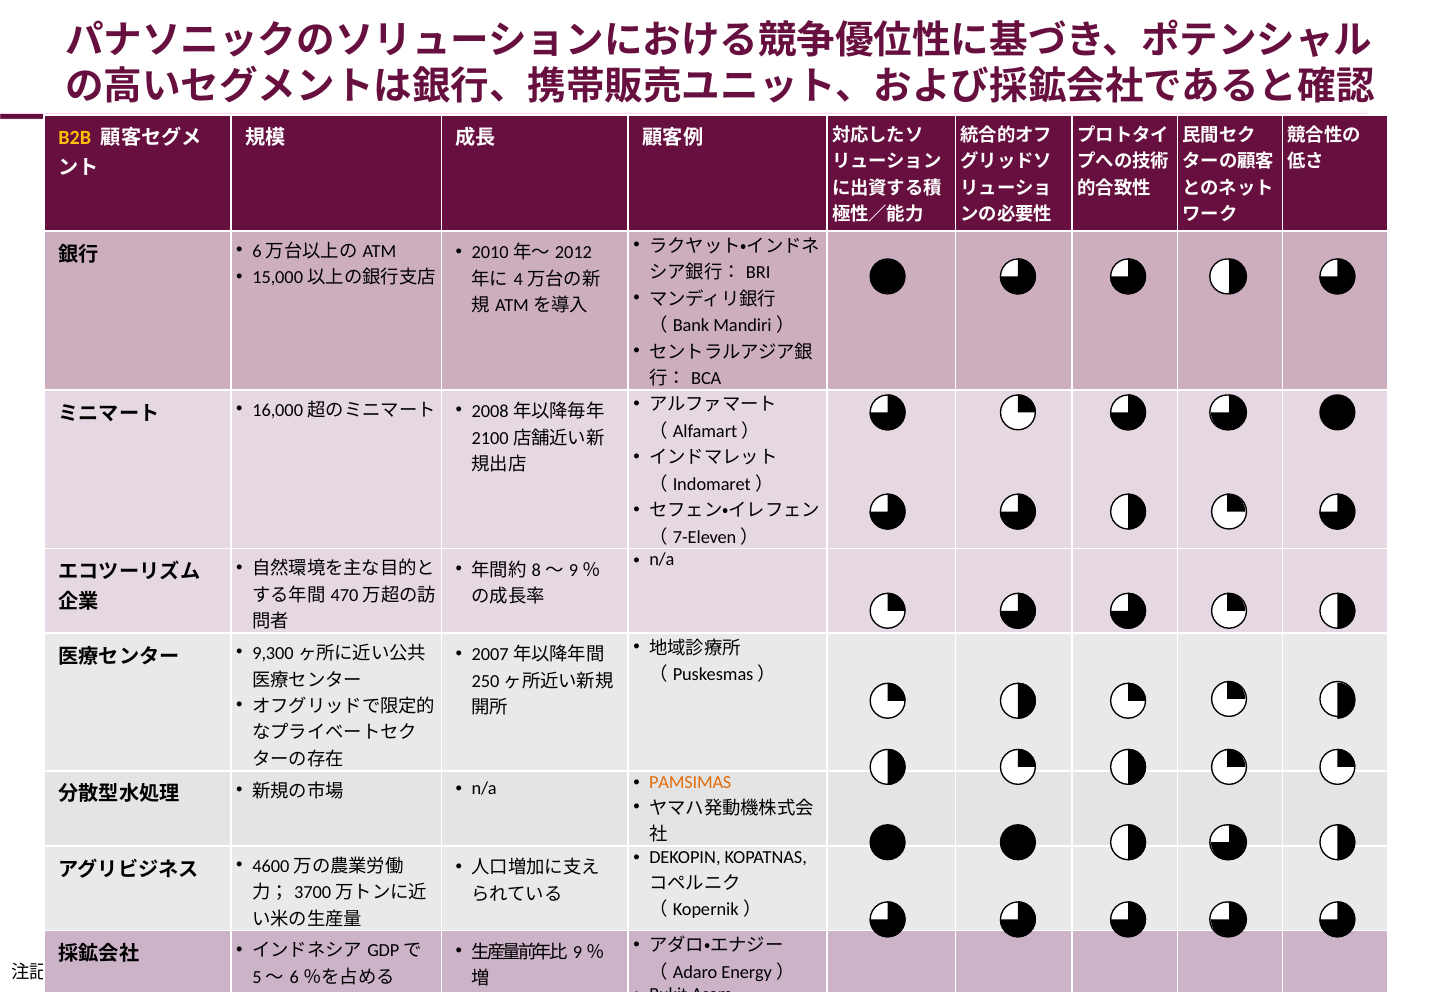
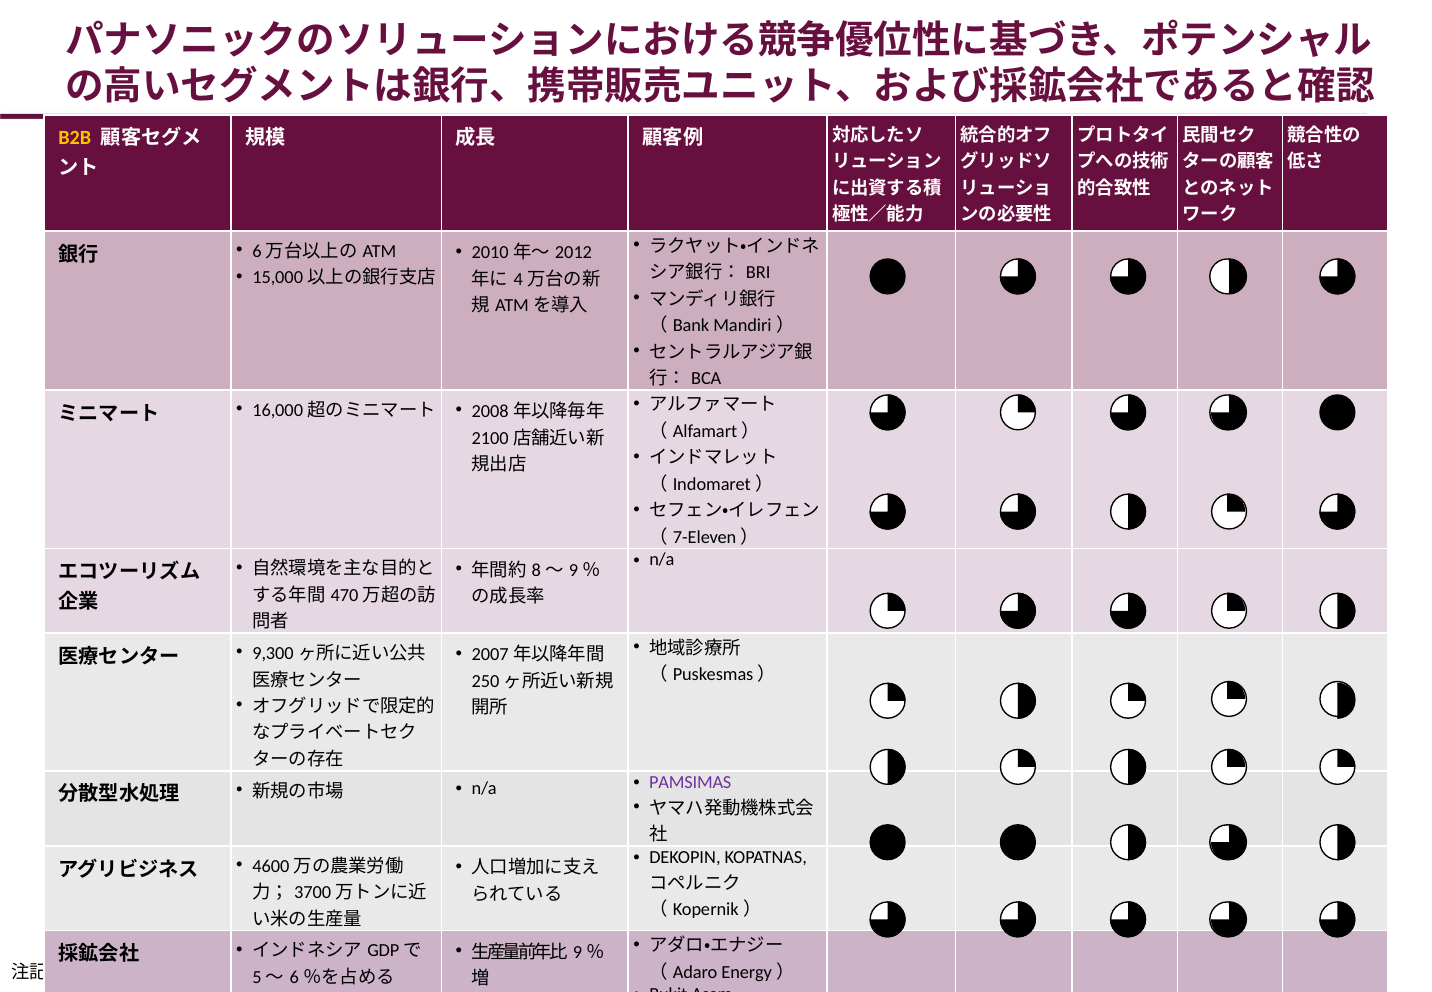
PAMSIMAS colour: orange -> purple
